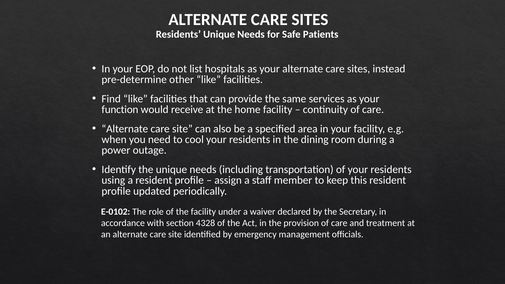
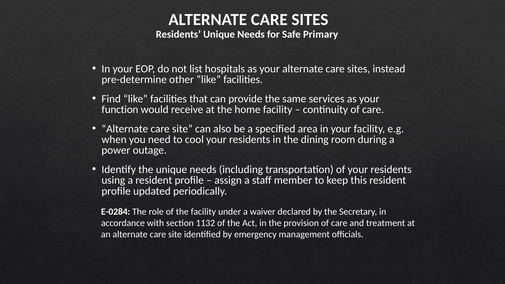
Patients: Patients -> Primary
E-0102: E-0102 -> E-0284
4328: 4328 -> 1132
